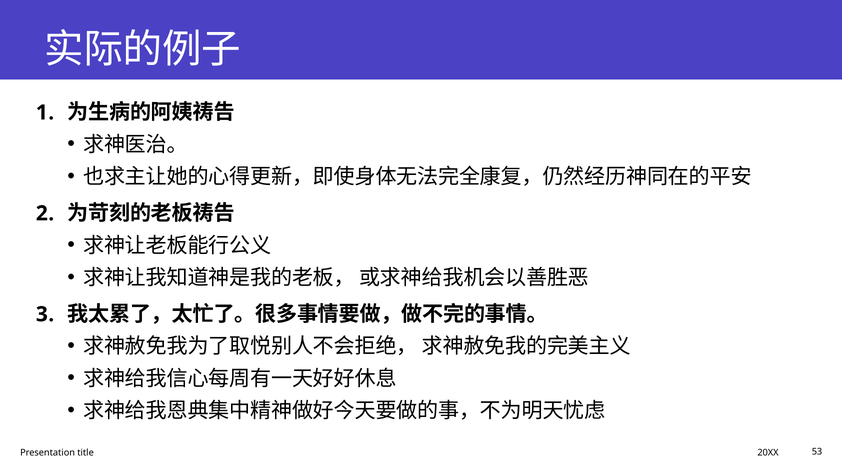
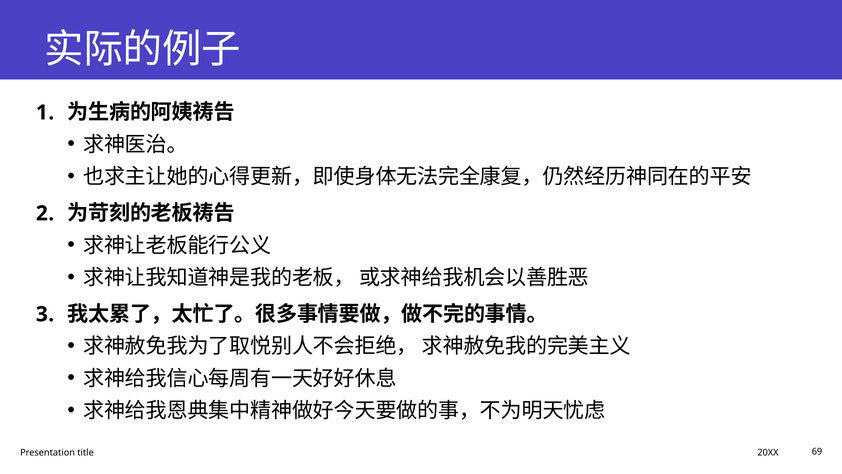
53: 53 -> 69
